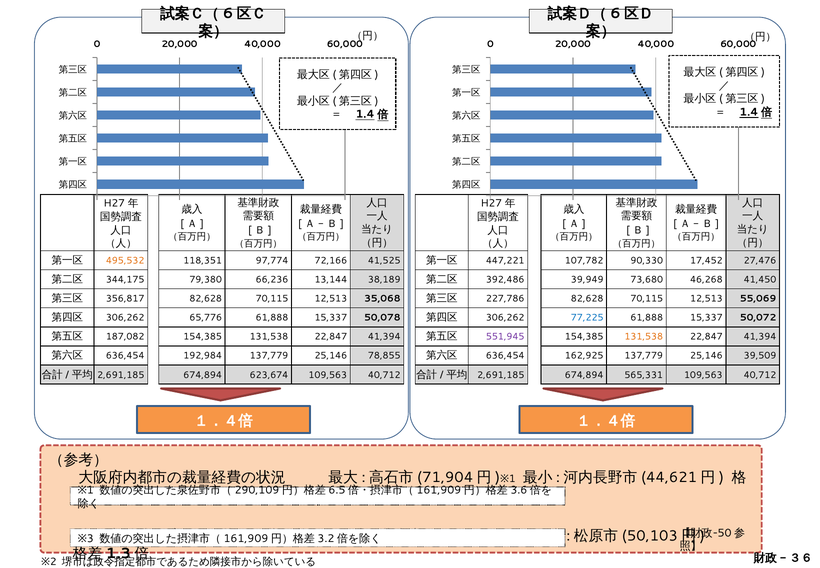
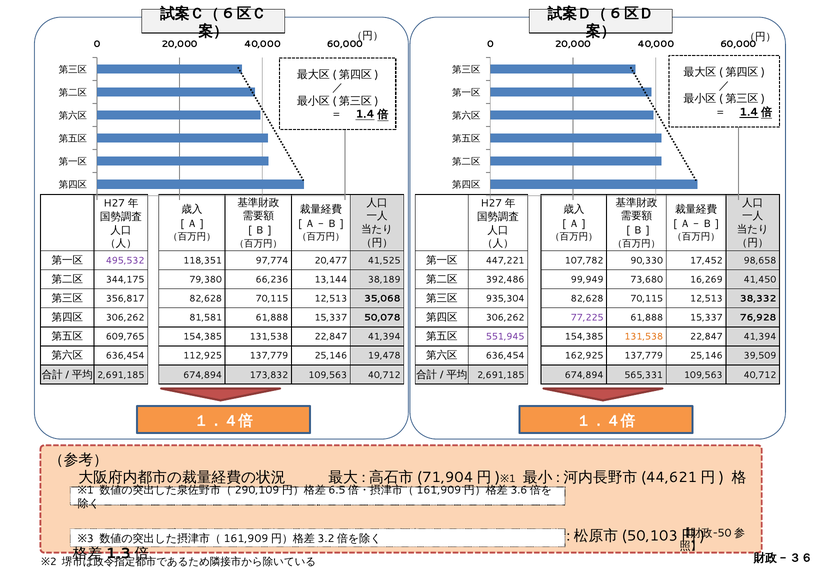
495,532 colour: orange -> purple
72,166: 72,166 -> 20,477
27,476: 27,476 -> 98,658
39,949: 39,949 -> 99,949
46,268: 46,268 -> 16,269
227,786: 227,786 -> 935,304
55,069: 55,069 -> 38,332
65,776: 65,776 -> 81,581
77,225 colour: blue -> purple
50,072: 50,072 -> 76,928
187,082: 187,082 -> 609,765
192,984: 192,984 -> 112,925
78,855: 78,855 -> 19,478
623,674: 623,674 -> 173,832
